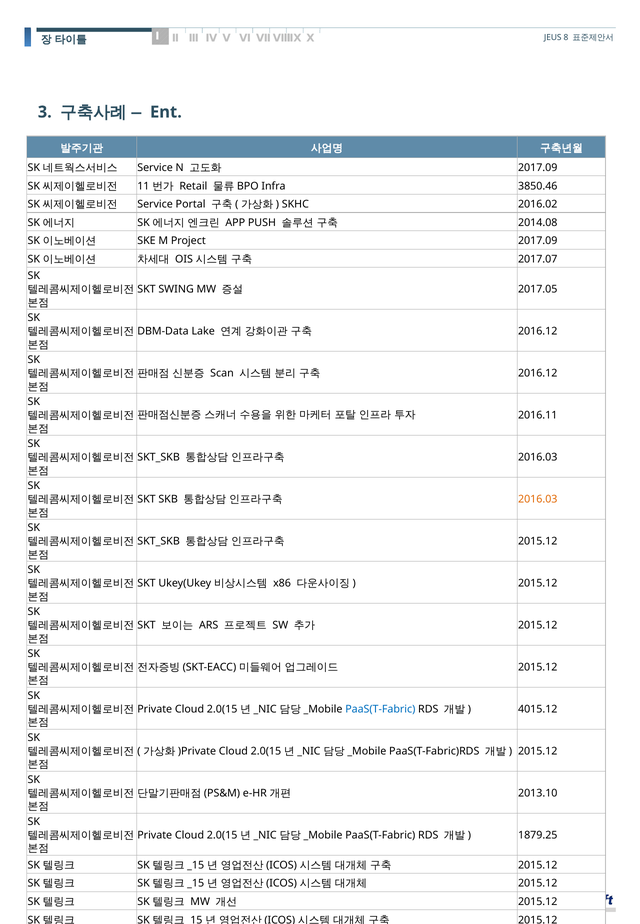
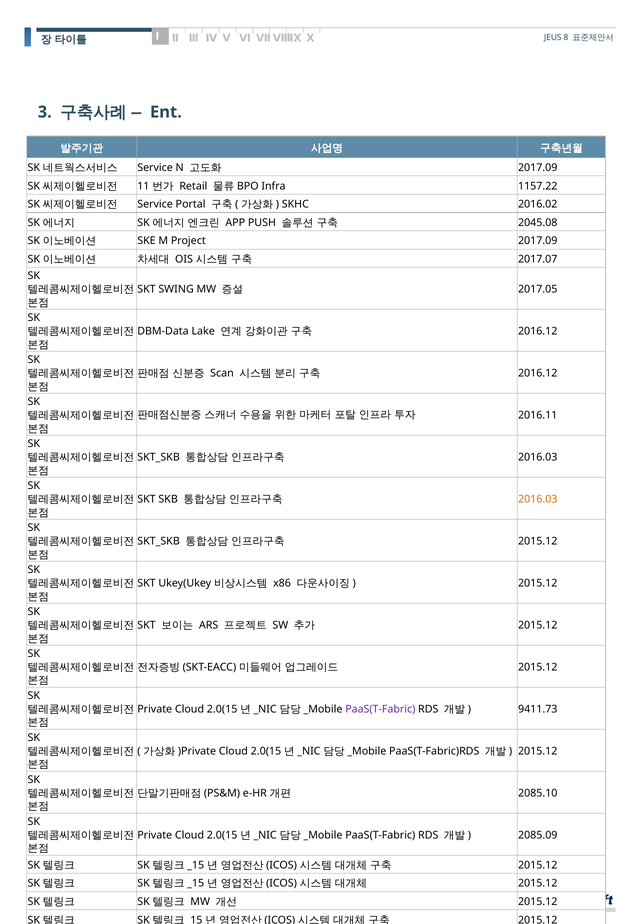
3850.46: 3850.46 -> 1157.22
2014.08: 2014.08 -> 2045.08
PaaS(T-Fabric at (380, 709) colour: blue -> purple
4015.12: 4015.12 -> 9411.73
2013.10: 2013.10 -> 2085.10
1879.25: 1879.25 -> 2085.09
